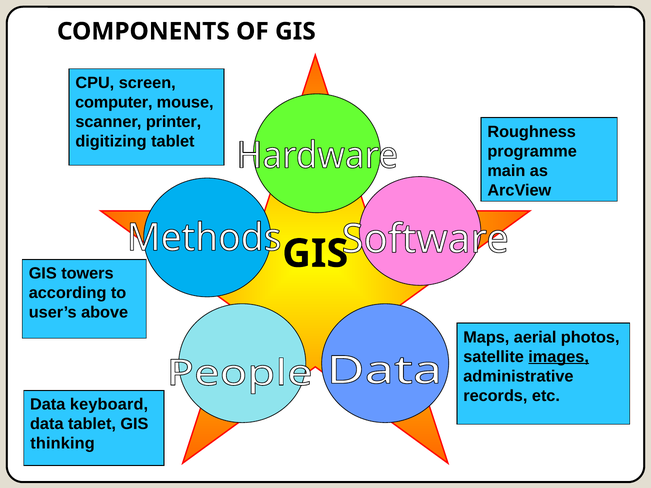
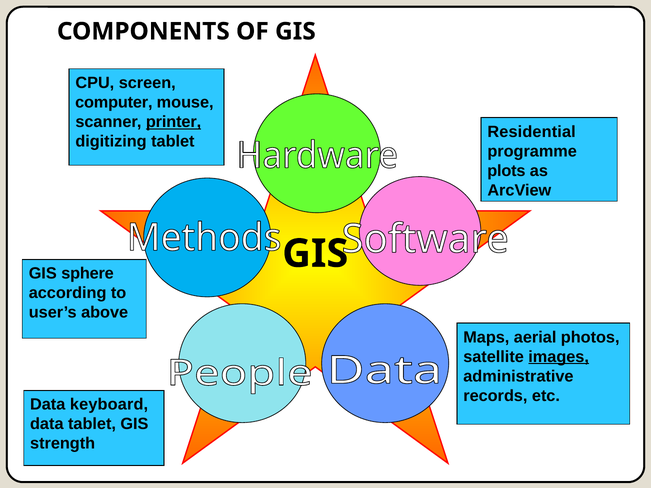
printer underline: none -> present
Roughness: Roughness -> Residential
main: main -> plots
towers: towers -> sphere
thinking: thinking -> strength
